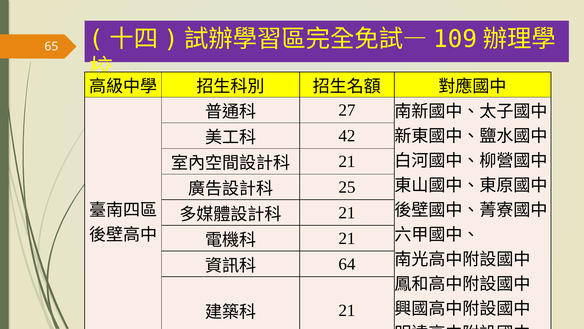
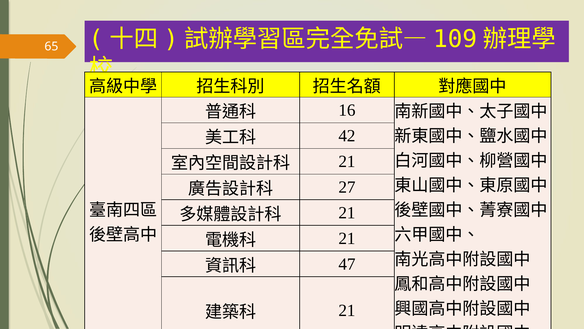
27: 27 -> 16
25: 25 -> 27
64: 64 -> 47
